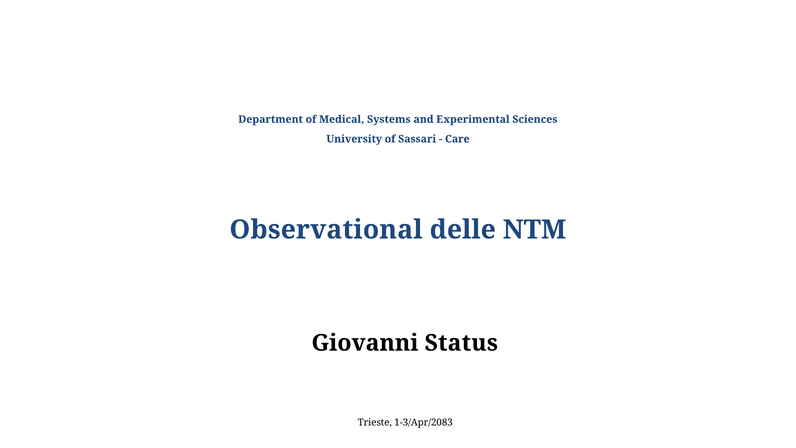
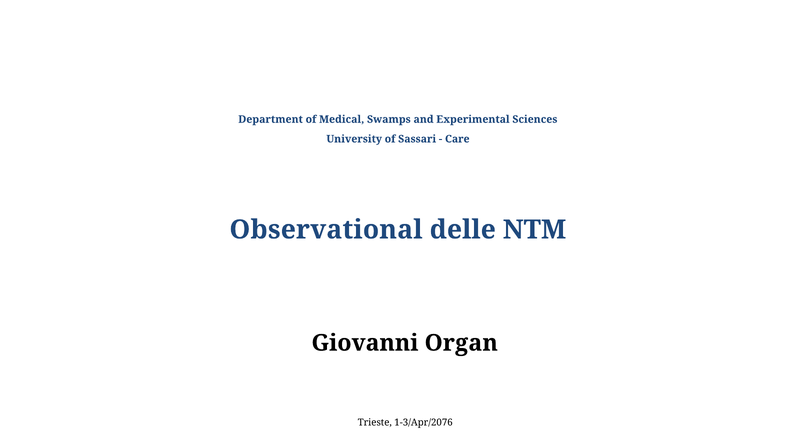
Systems: Systems -> Swamps
Status: Status -> Organ
1-3/Apr/2083: 1-3/Apr/2083 -> 1-3/Apr/2076
